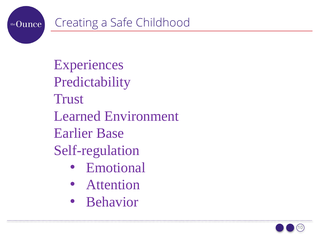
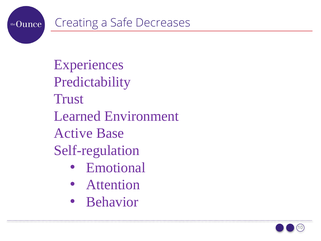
Childhood: Childhood -> Decreases
Earlier: Earlier -> Active
